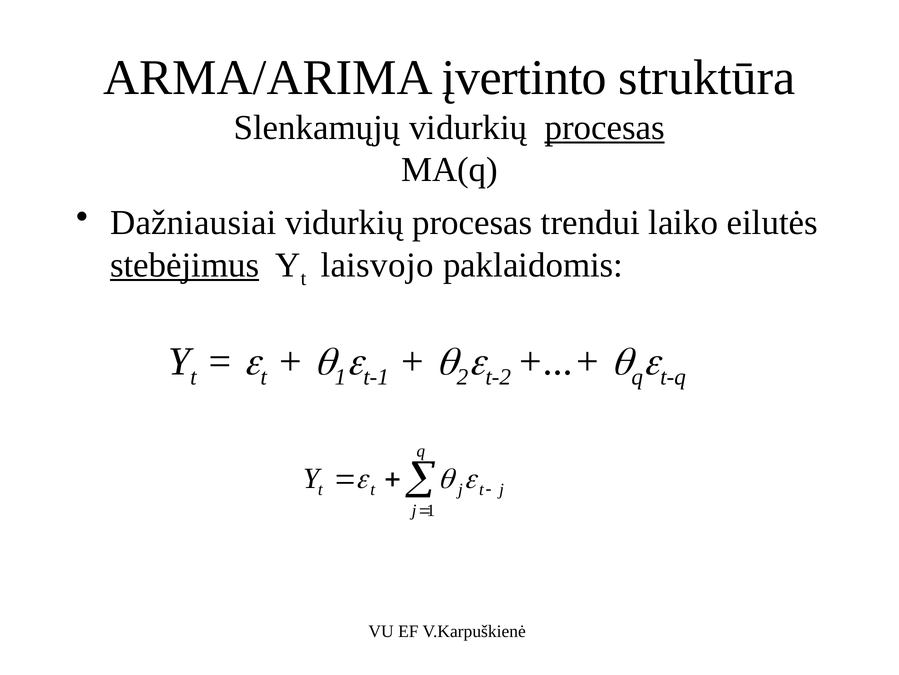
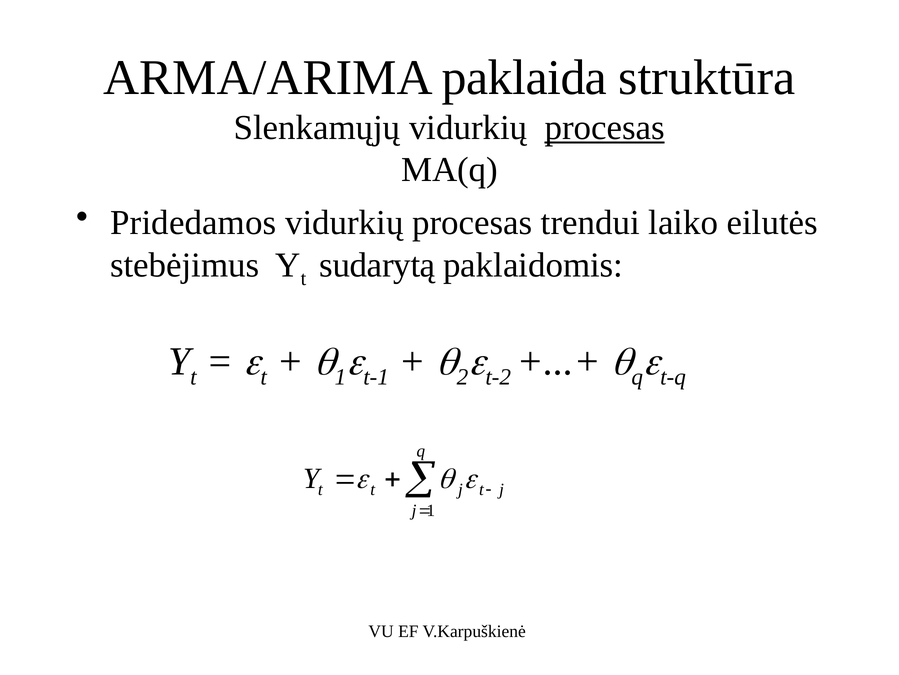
įvertinto: įvertinto -> paklaida
Dažniausiai: Dažniausiai -> Pridedamos
stebėjimus underline: present -> none
laisvojo: laisvojo -> sudarytą
